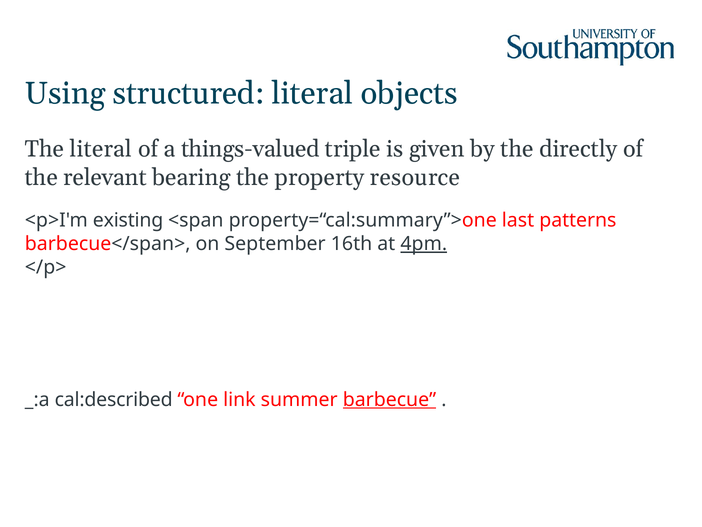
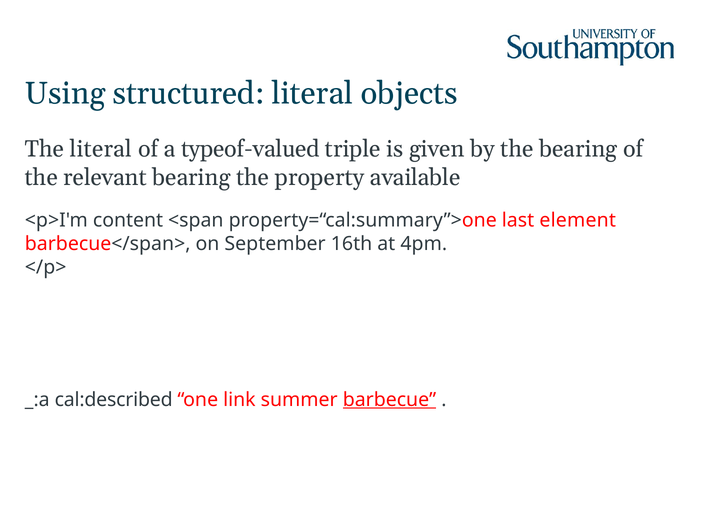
things-valued: things-valued -> typeof-valued
the directly: directly -> bearing
resource: resource -> available
existing: existing -> content
patterns: patterns -> element
4pm underline: present -> none
